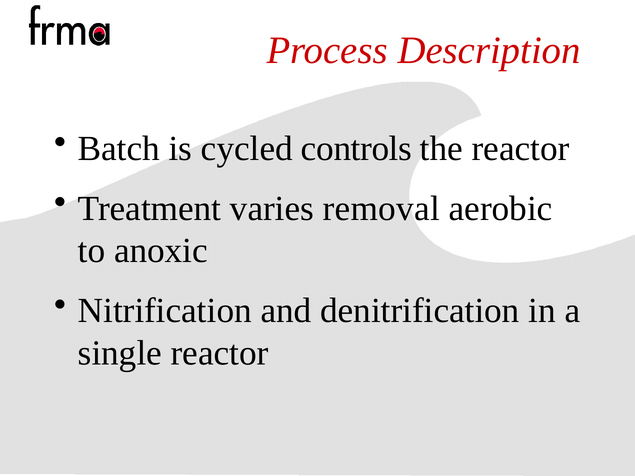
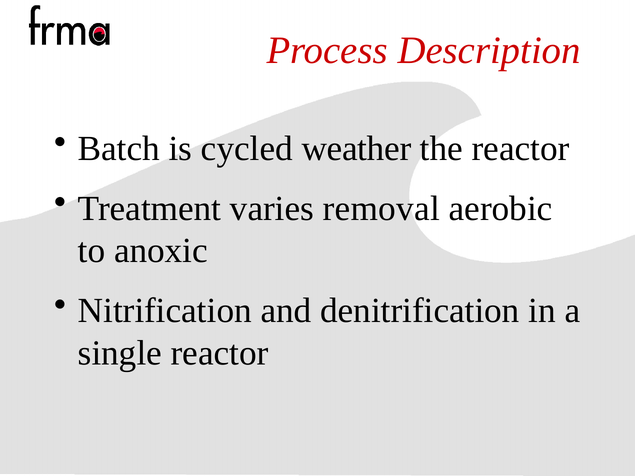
controls: controls -> weather
